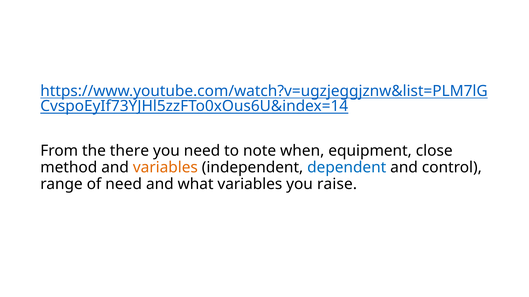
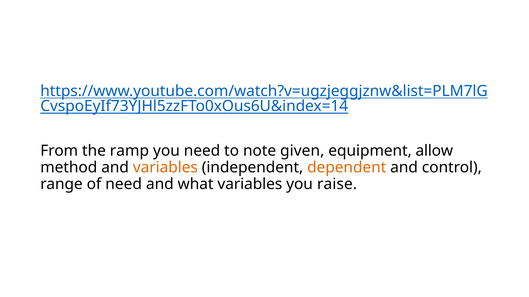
there: there -> ramp
when: when -> given
close: close -> allow
dependent colour: blue -> orange
